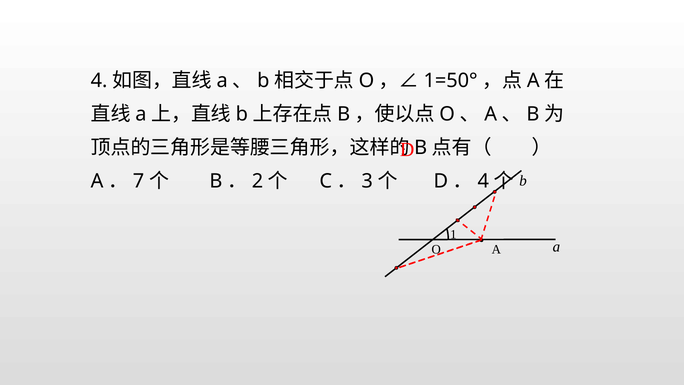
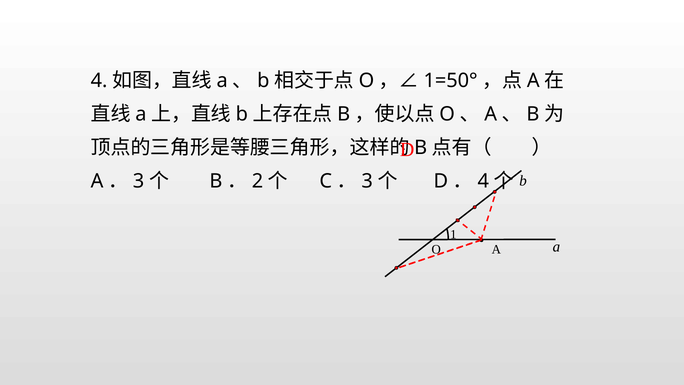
7 at (139, 181): 7 -> 3
